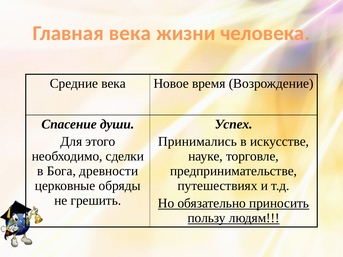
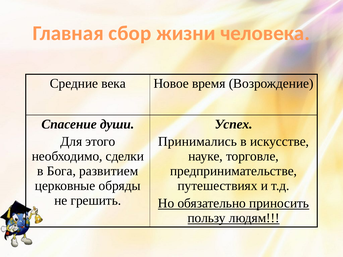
Главная века: века -> сбор
древности: древности -> развитием
